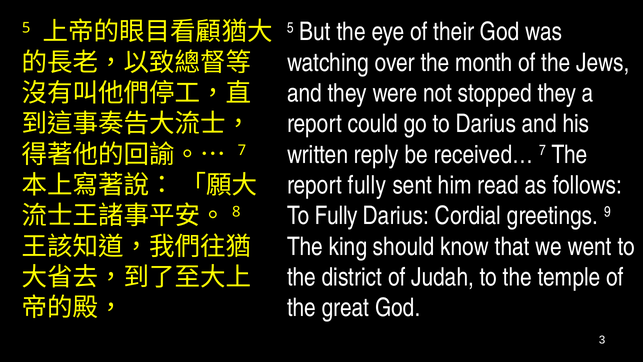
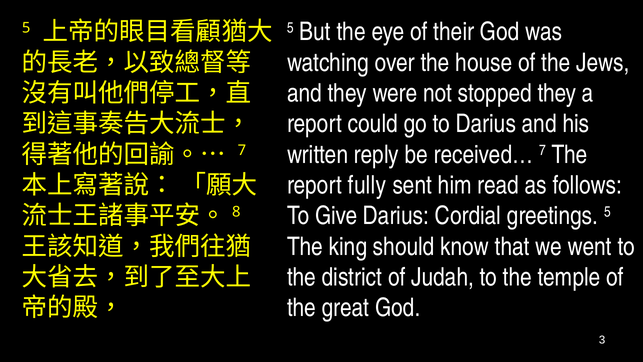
month: month -> house
To Fully: Fully -> Give
greetings 9: 9 -> 5
